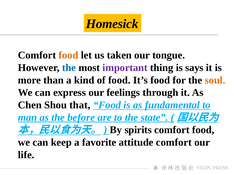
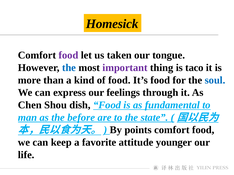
food at (68, 55) colour: orange -> purple
says: says -> taco
soul colour: orange -> blue
that: that -> dish
spirits: spirits -> points
attitude comfort: comfort -> younger
